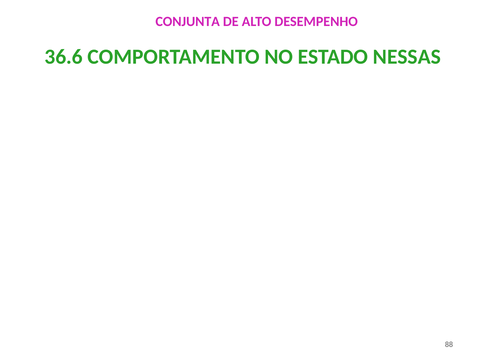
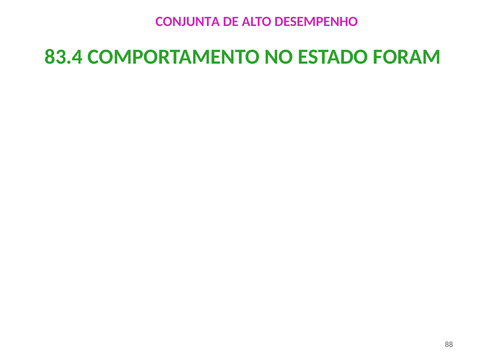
36.6: 36.6 -> 83.4
NESSAS: NESSAS -> FORAM
